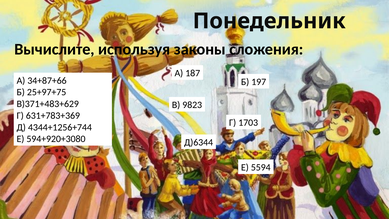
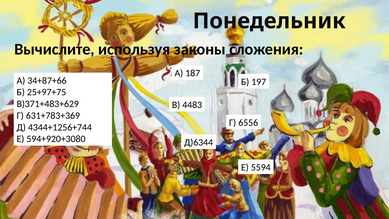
9823: 9823 -> 4483
1703: 1703 -> 6556
